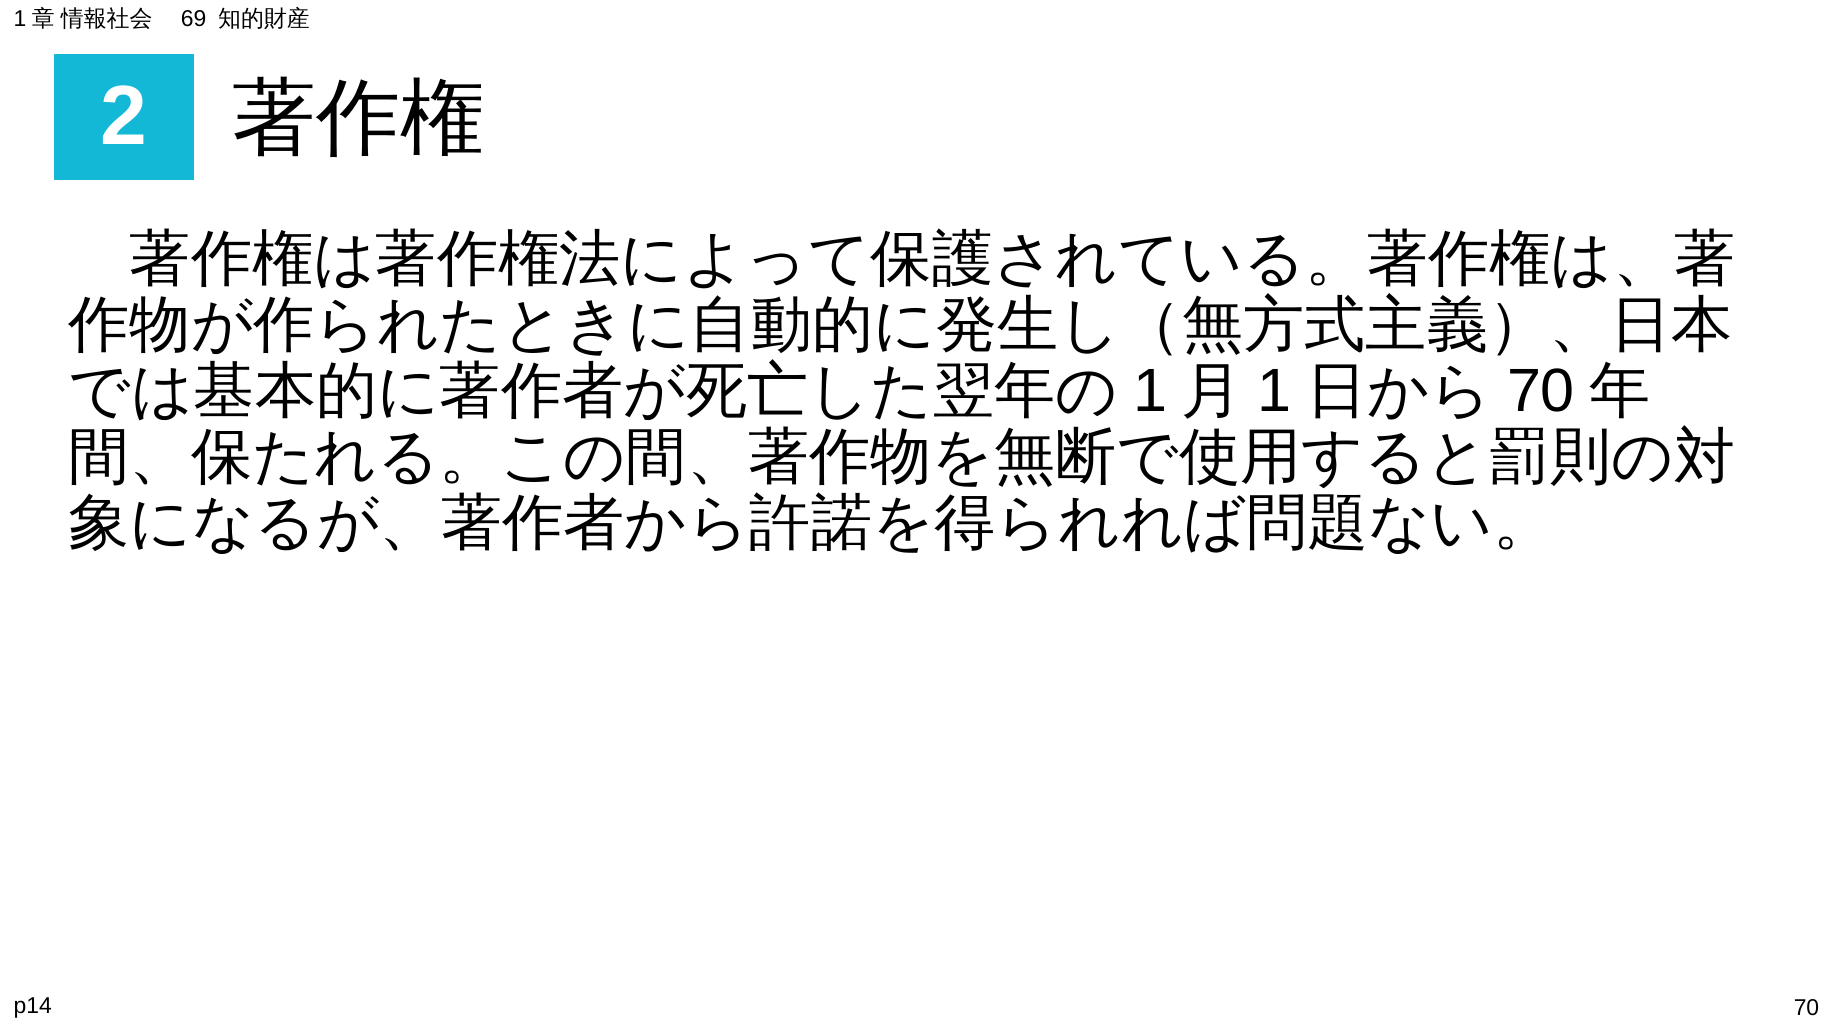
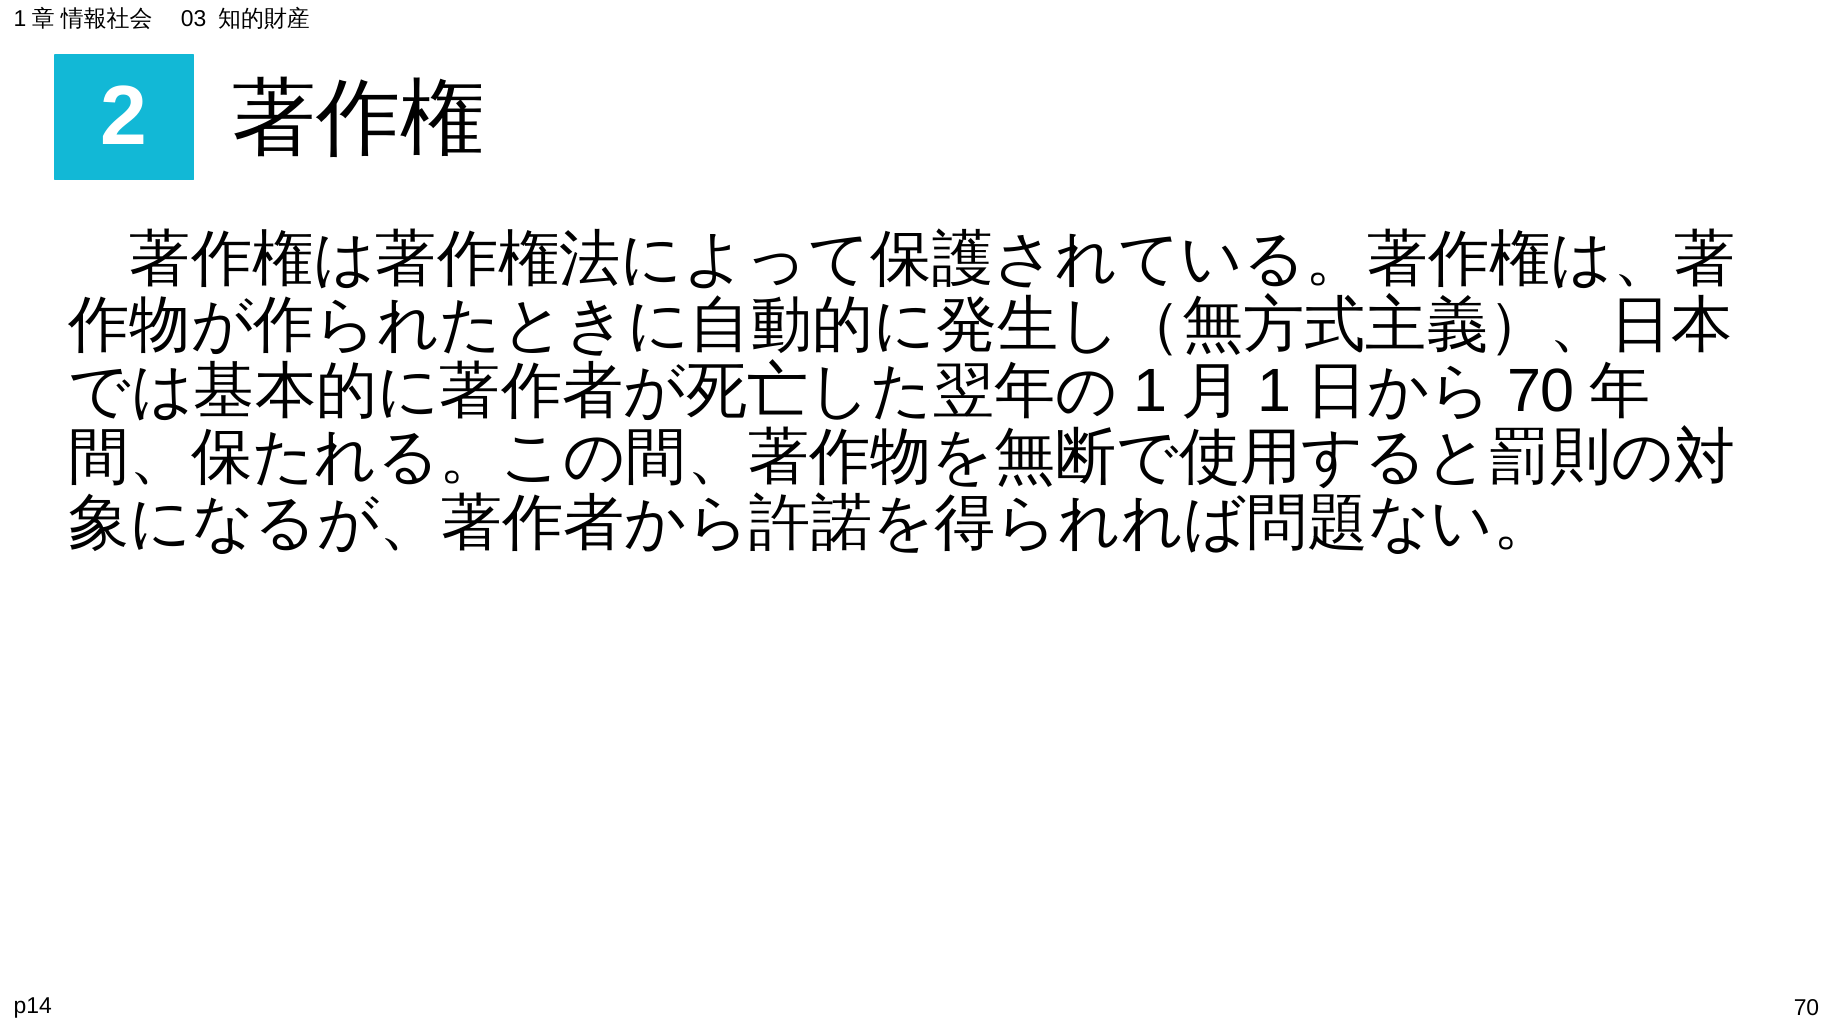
69: 69 -> 03
